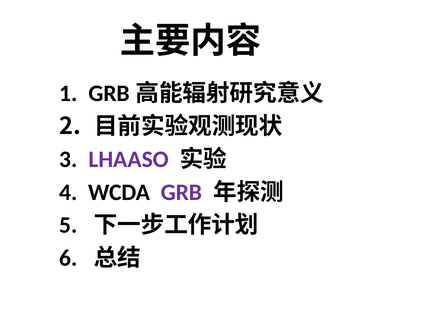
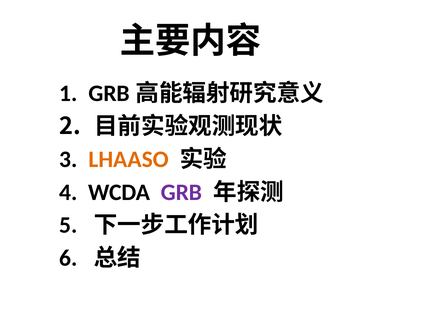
LHAASO colour: purple -> orange
